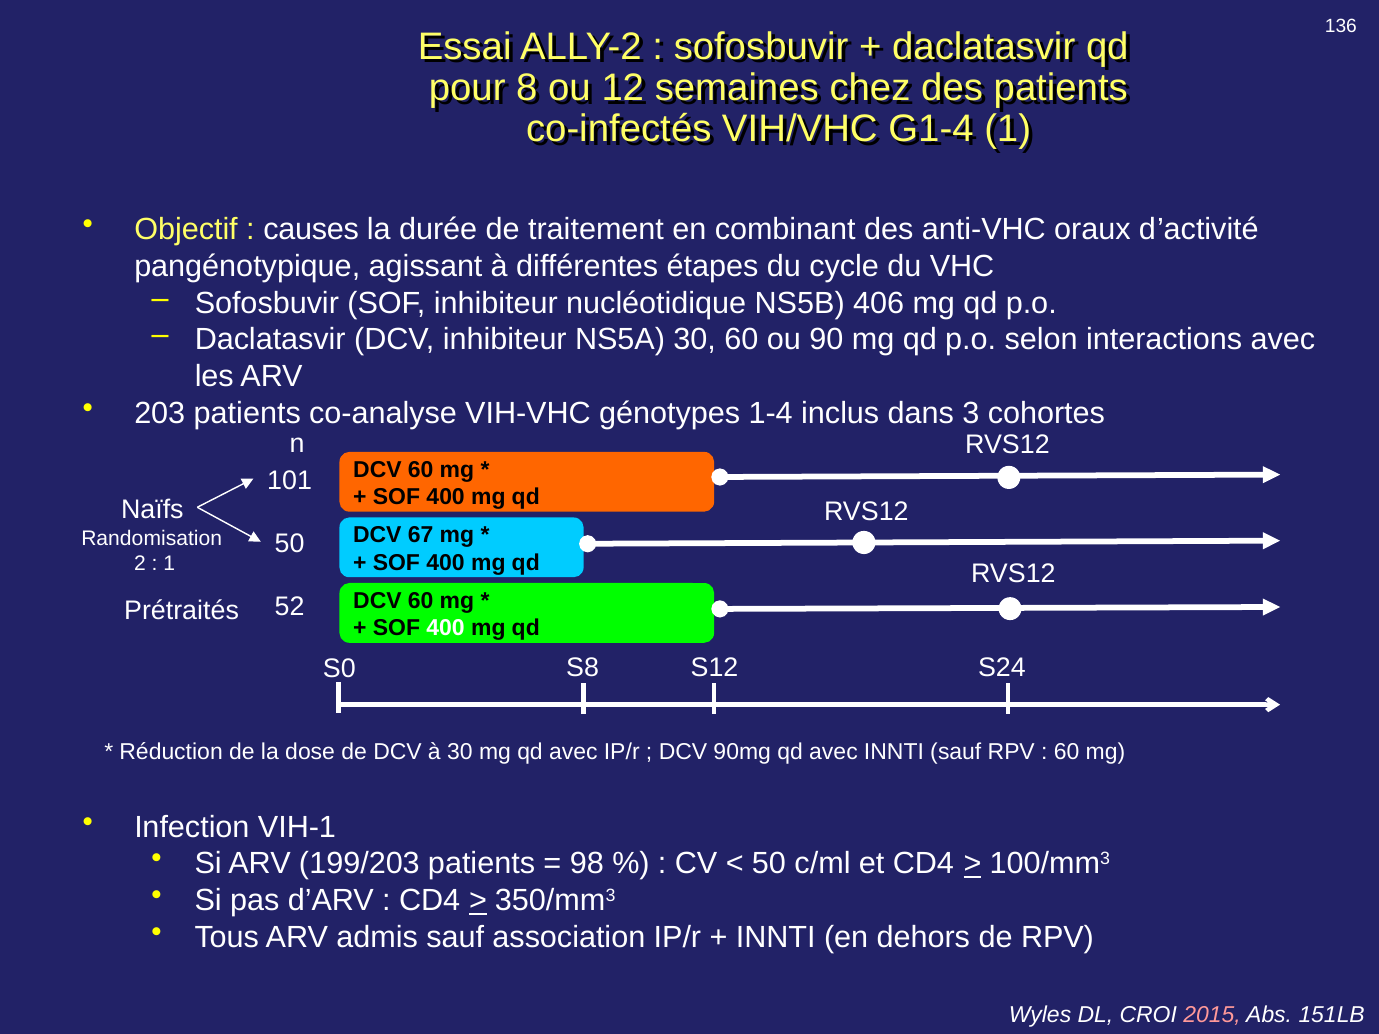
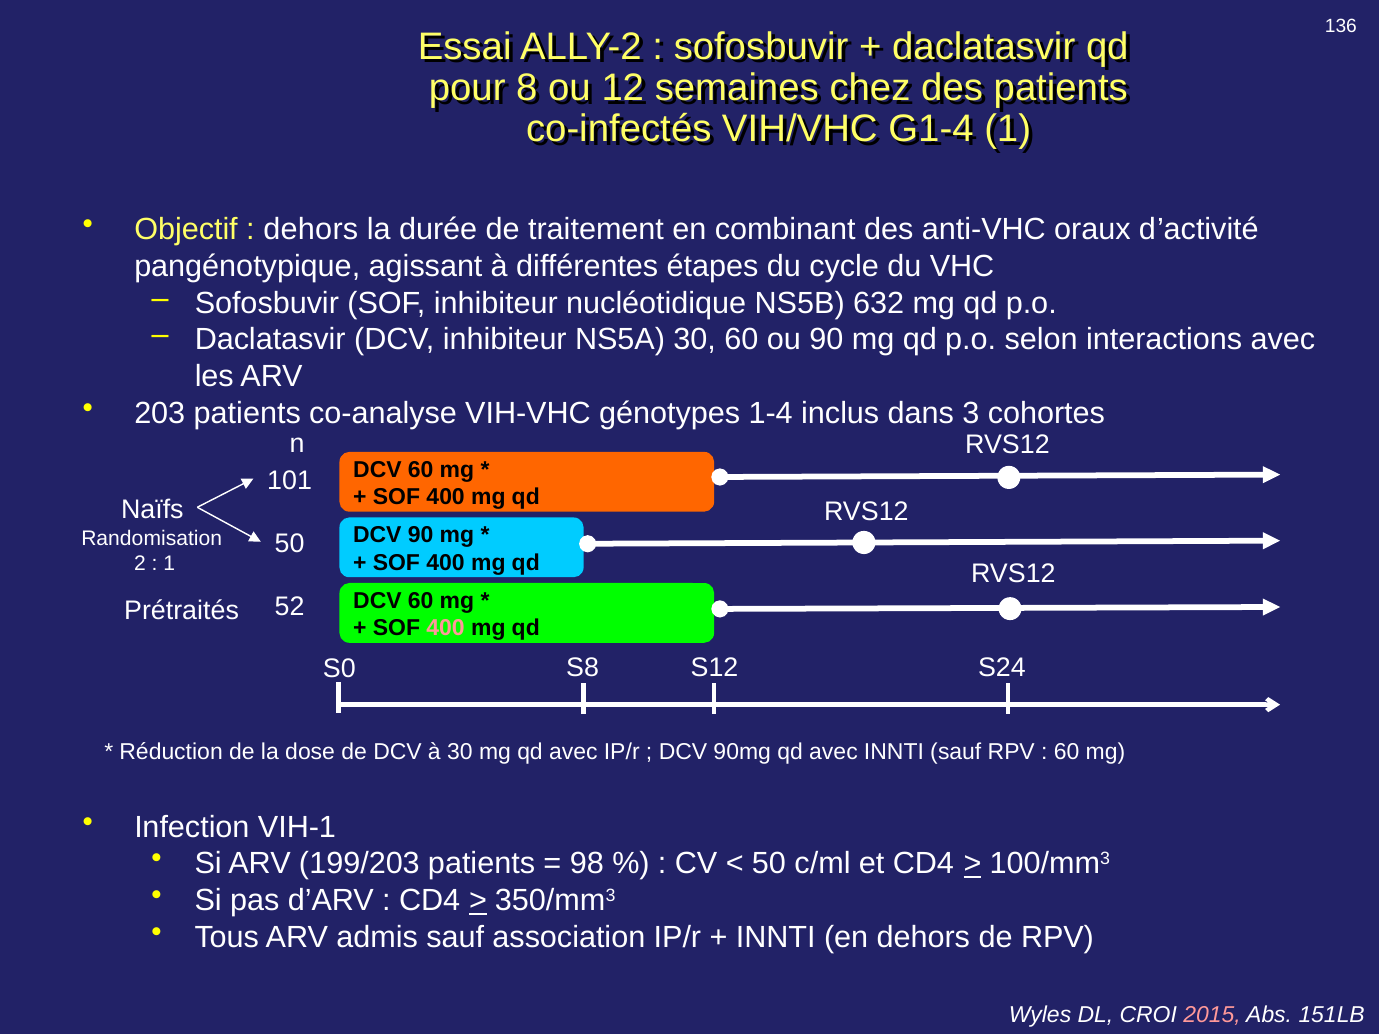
causes at (311, 230): causes -> dehors
406: 406 -> 632
DCV 67: 67 -> 90
400 at (446, 628) colour: white -> pink
